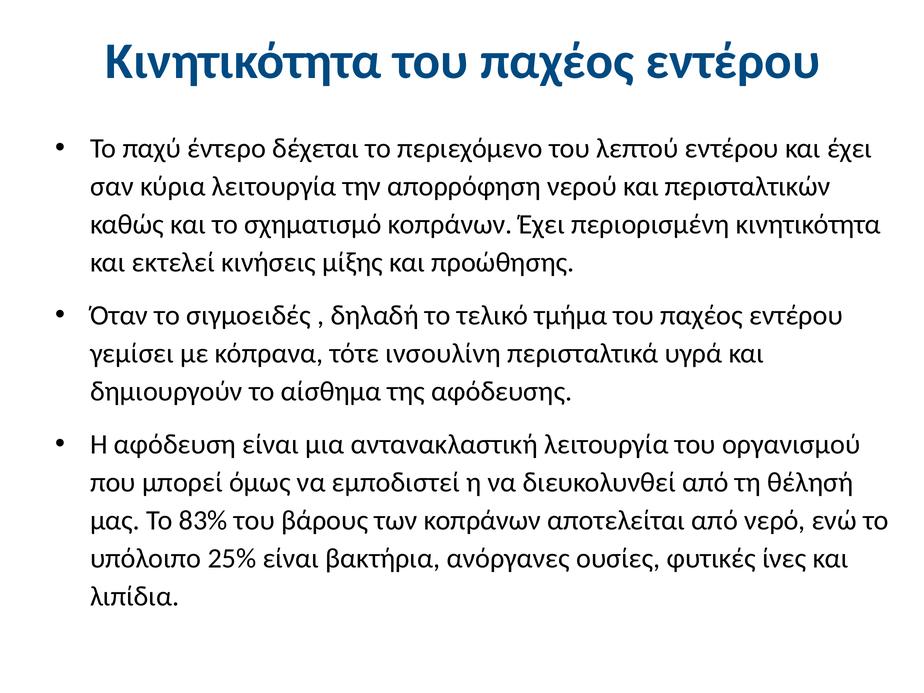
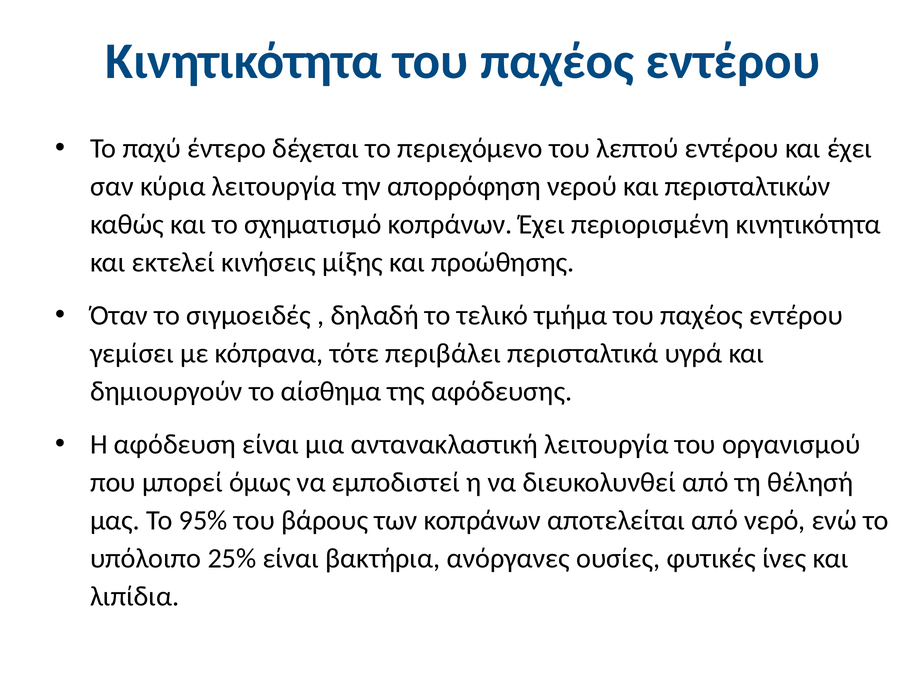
ινσουλίνη: ινσουλίνη -> περιβάλει
83%: 83% -> 95%
